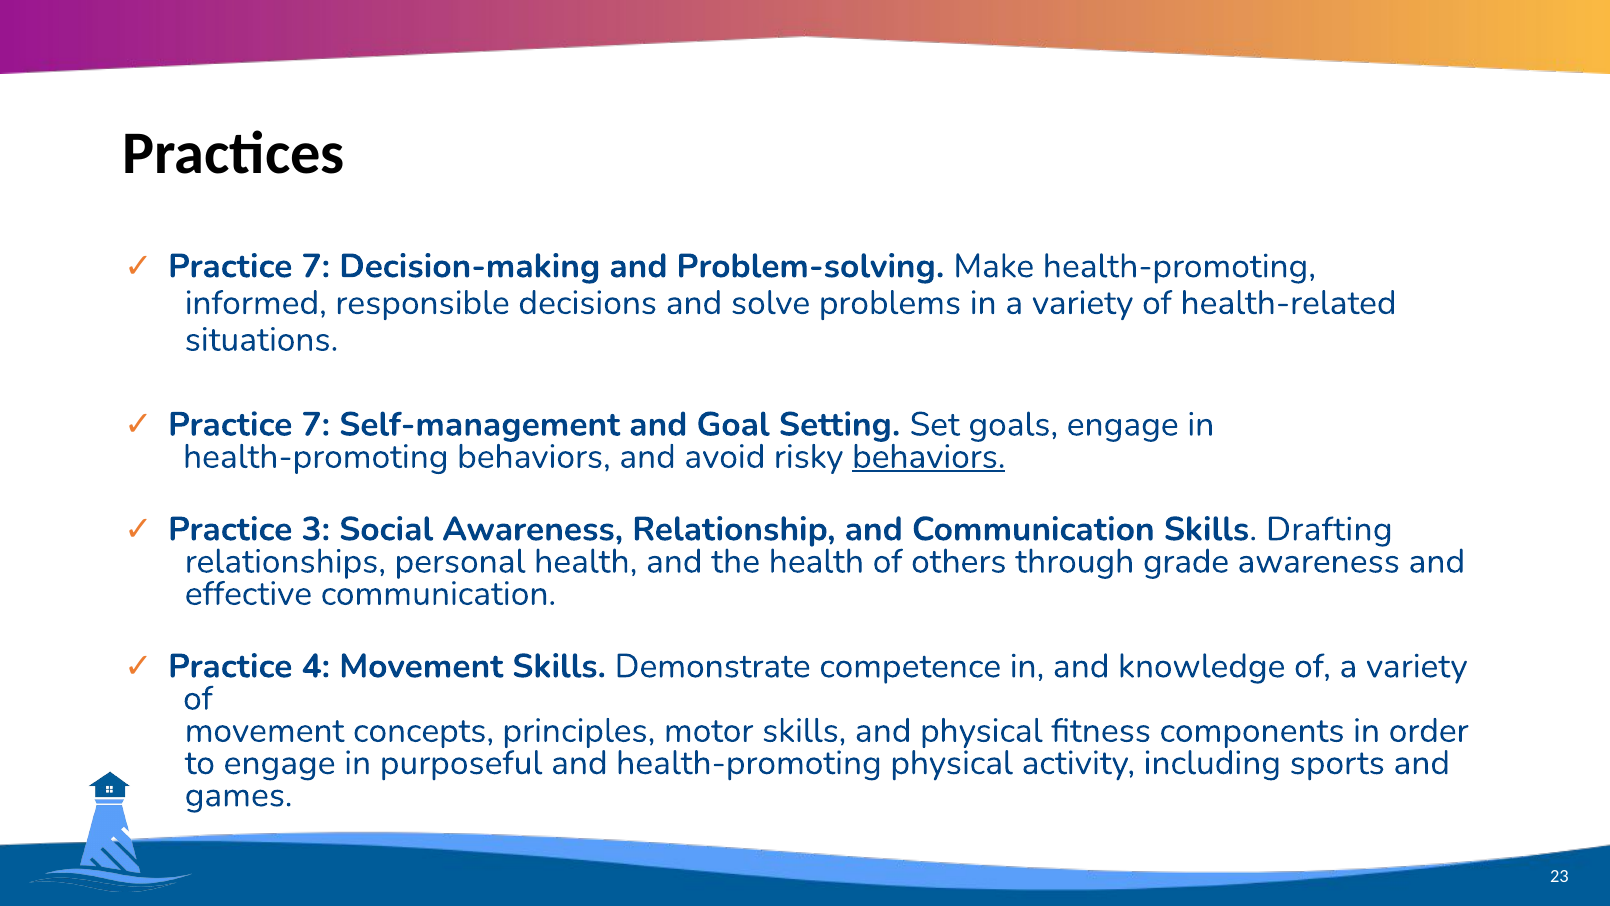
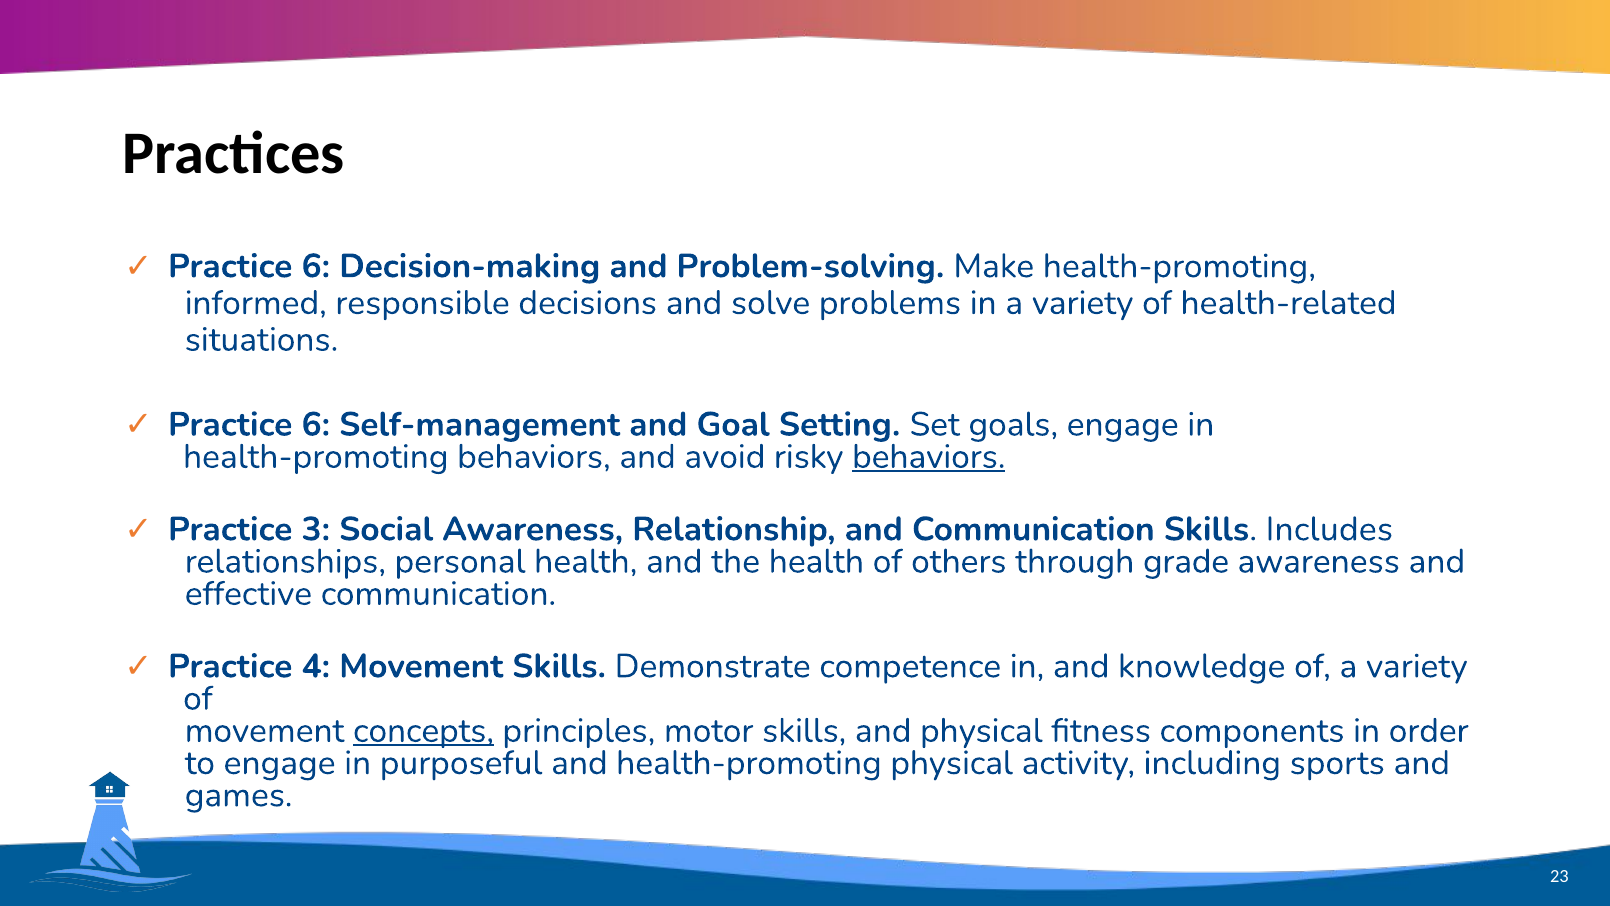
7 at (316, 266): 7 -> 6
7 at (316, 424): 7 -> 6
Drafting: Drafting -> Includes
concepts underline: none -> present
